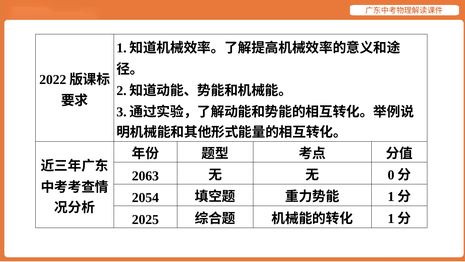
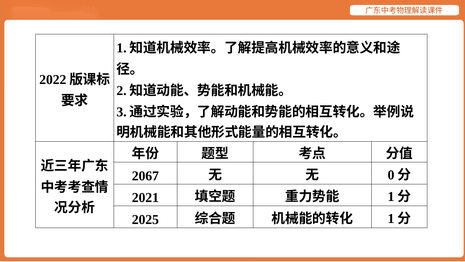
2063: 2063 -> 2067
2054: 2054 -> 2021
